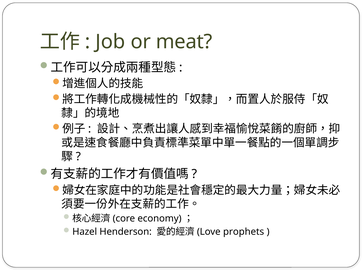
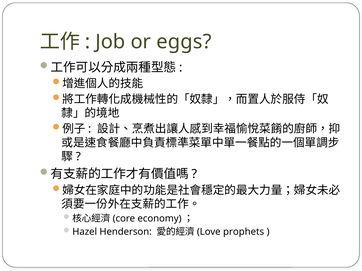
meat: meat -> eggs
